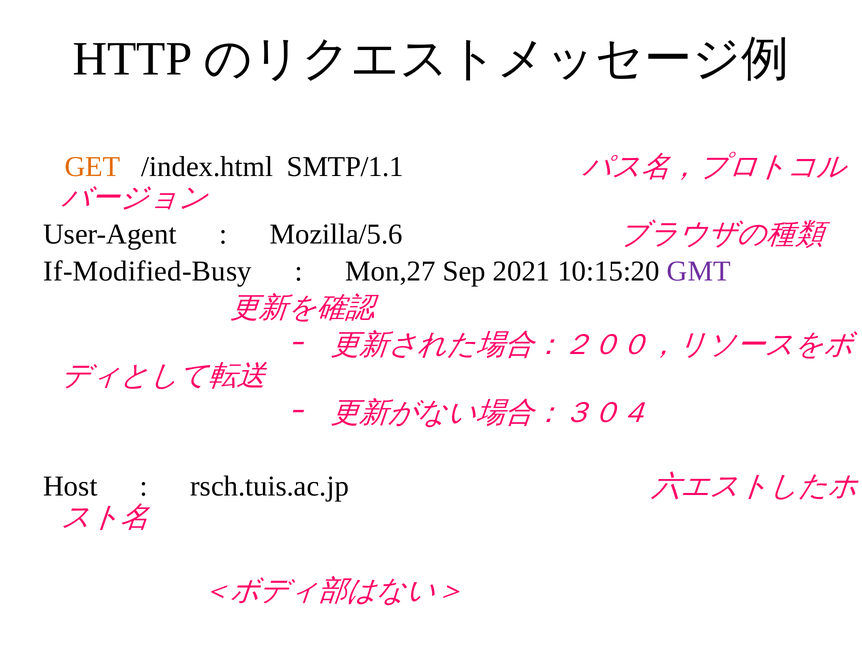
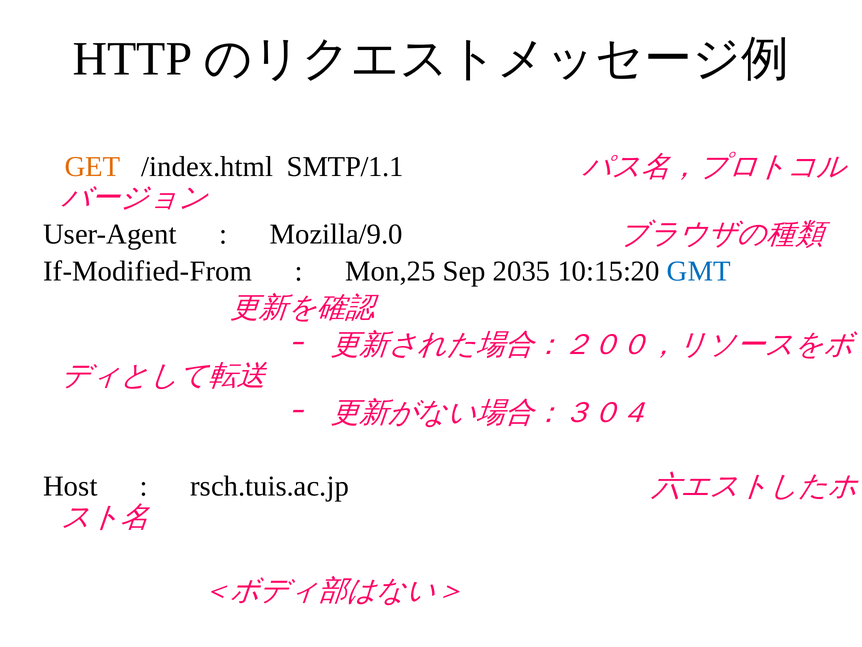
Mozilla/5.6: Mozilla/5.6 -> Mozilla/9.0
If-Modified-Busy: If-Modified-Busy -> If-Modified-From
Mon,27: Mon,27 -> Mon,25
2021: 2021 -> 2035
GMT colour: purple -> blue
